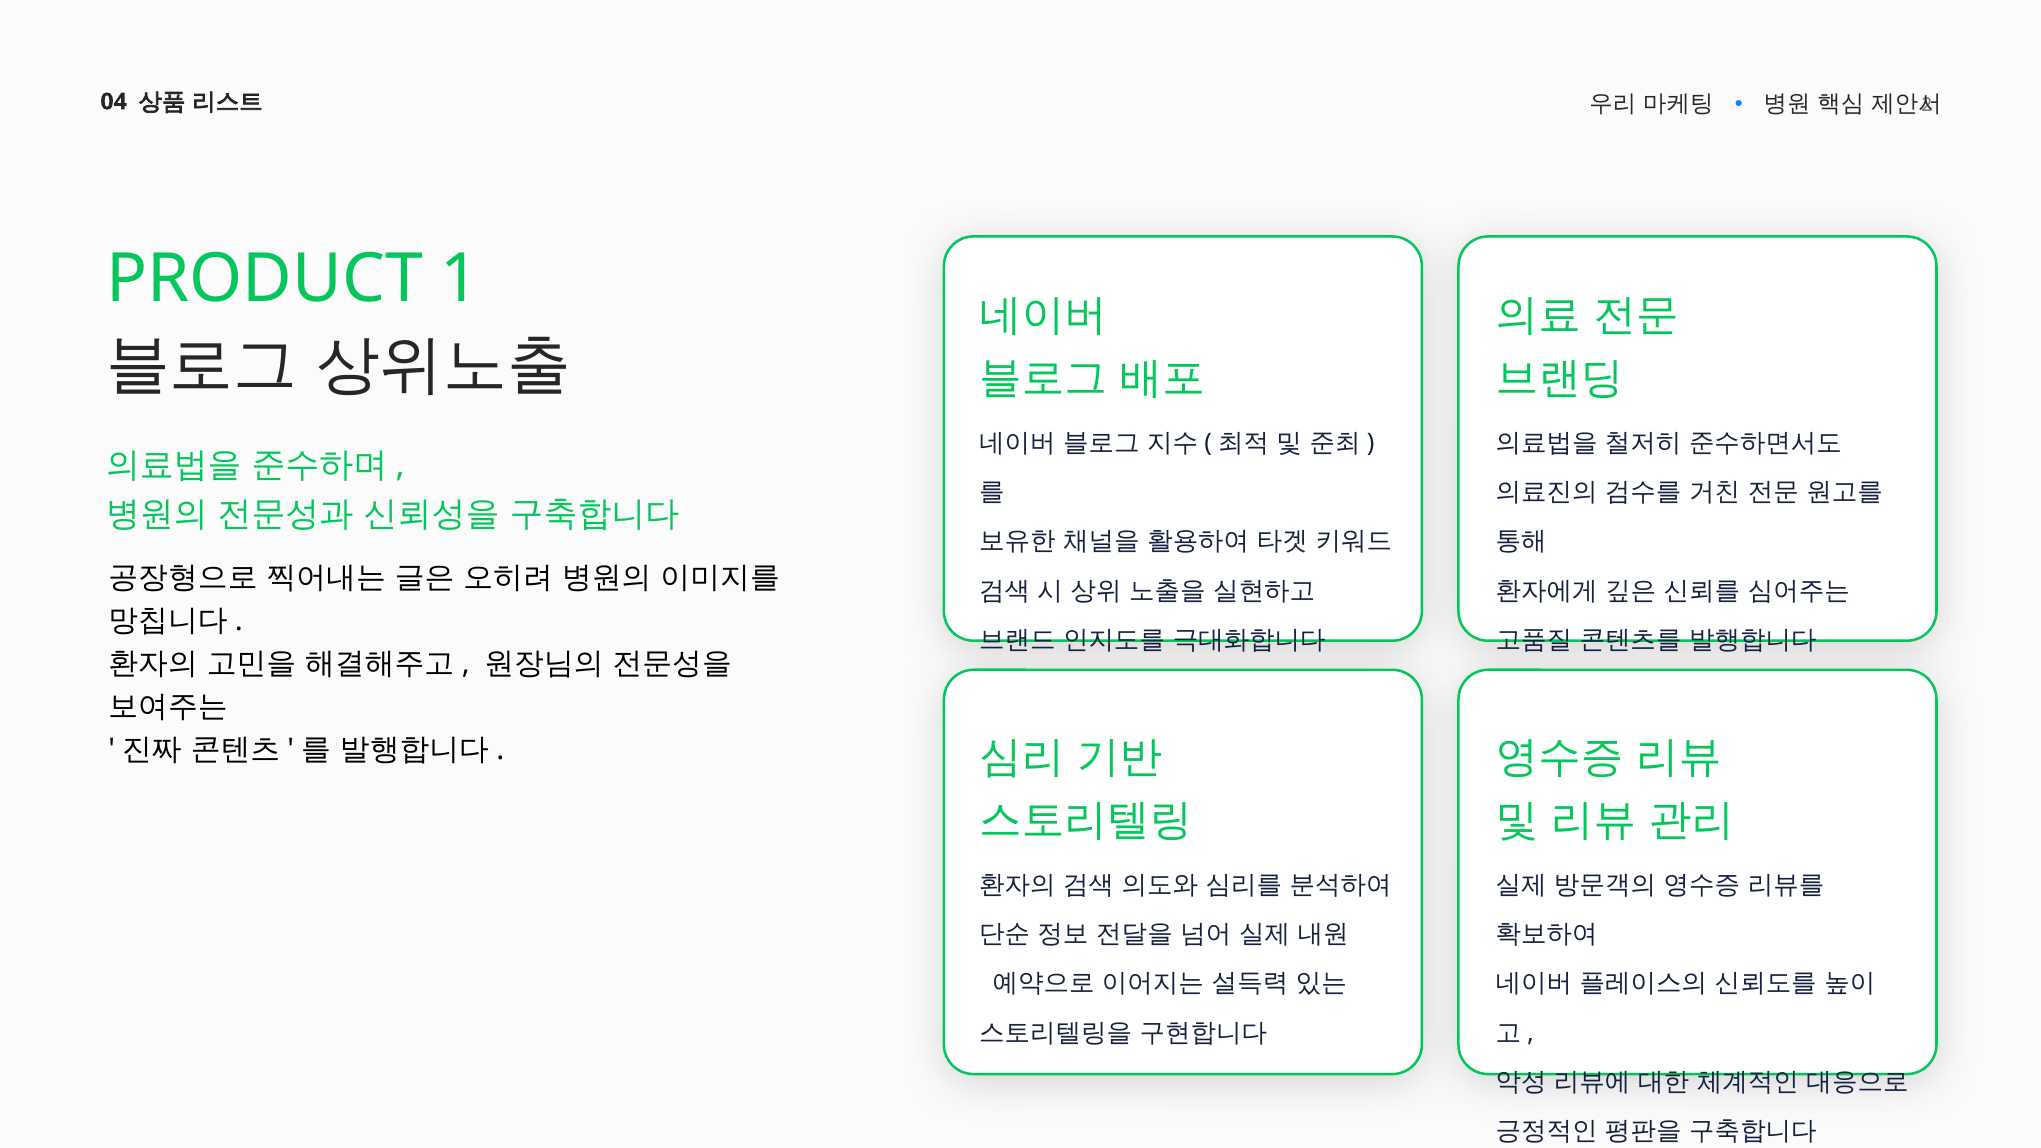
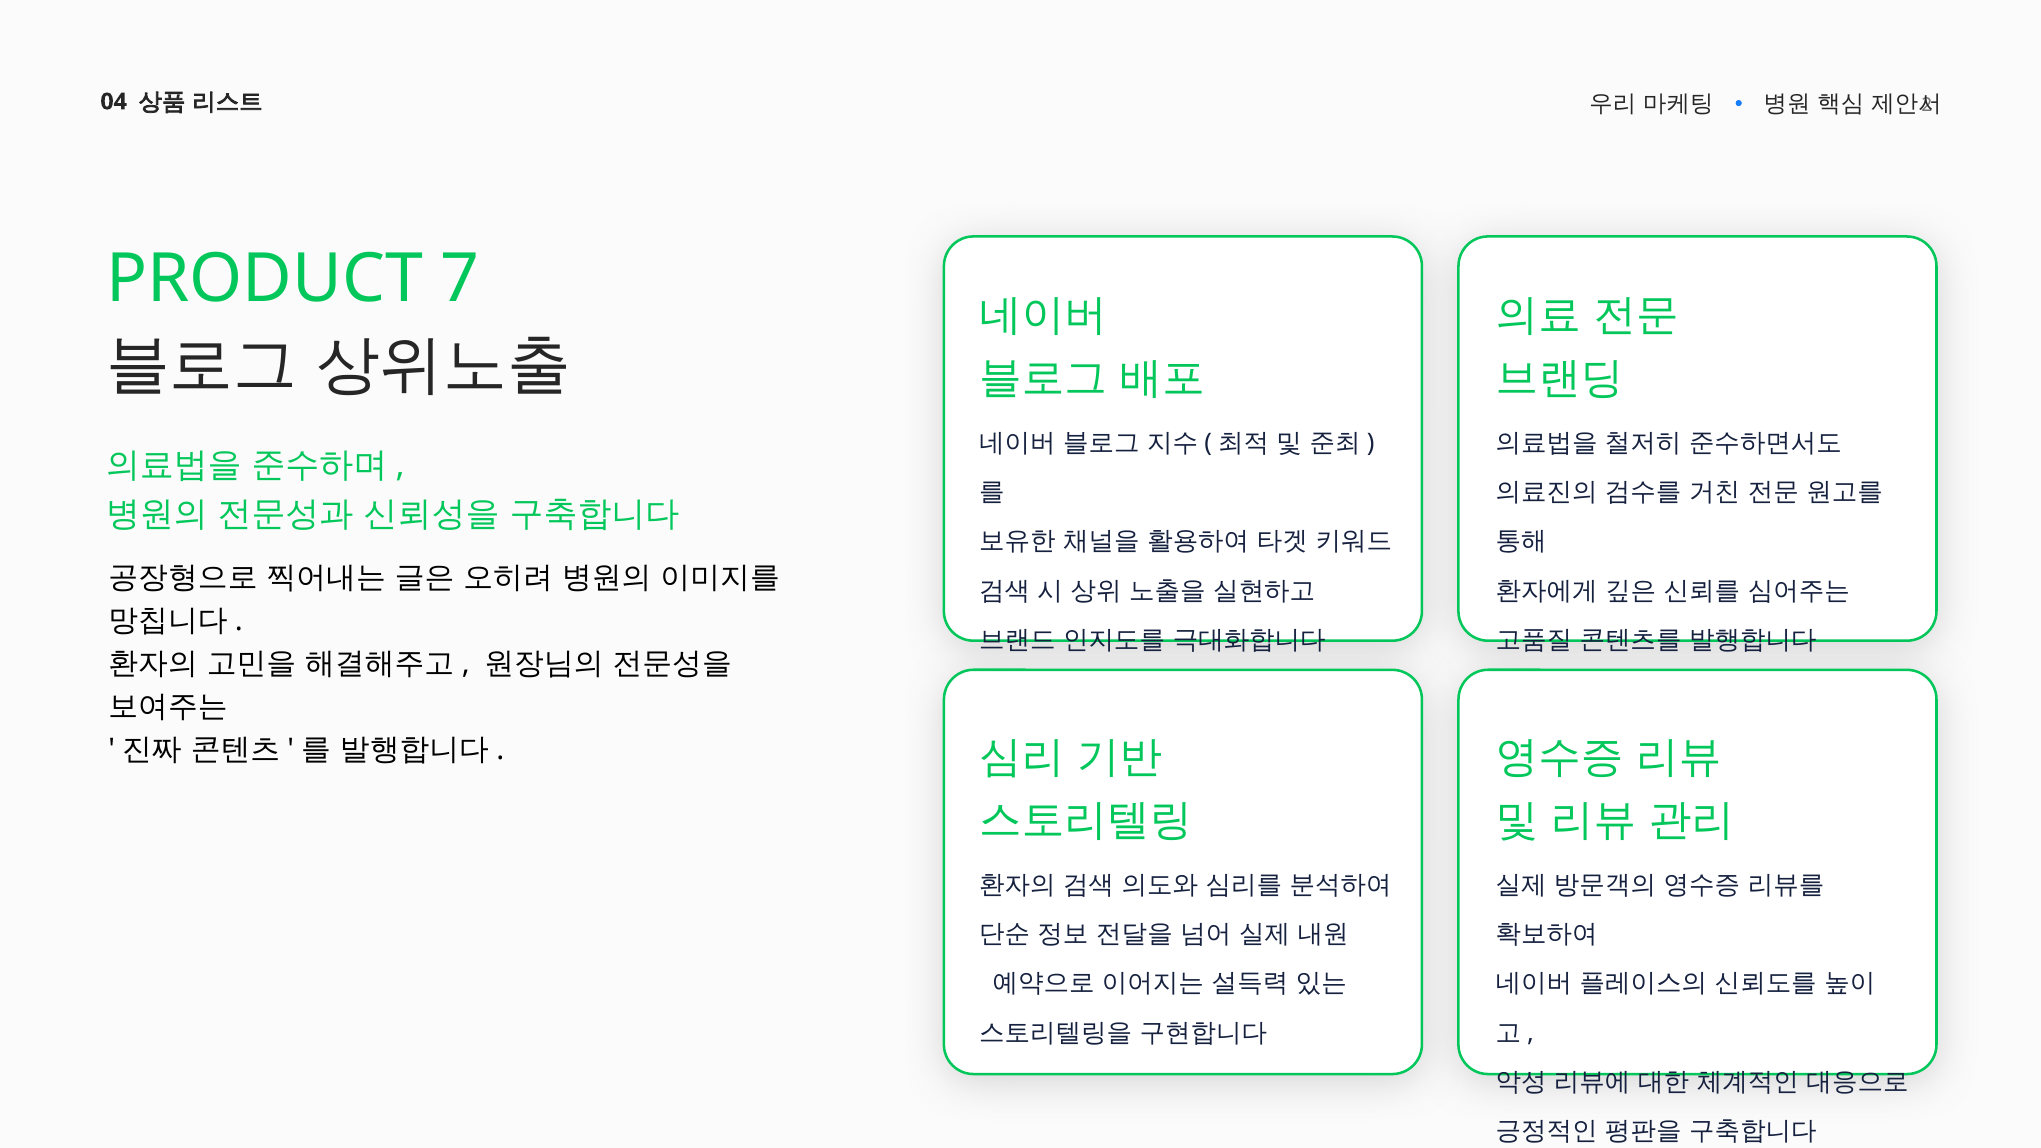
1: 1 -> 7
